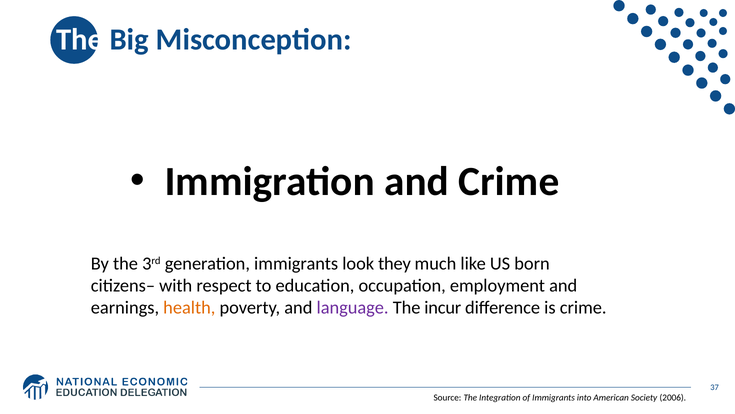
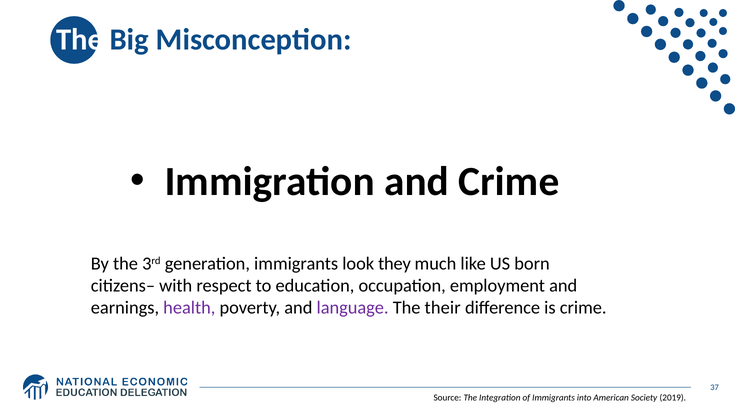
health colour: orange -> purple
incur: incur -> their
2006: 2006 -> 2019
